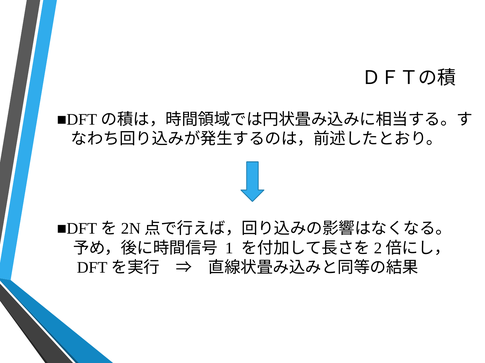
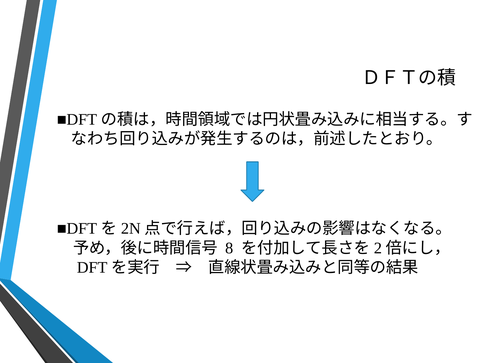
1: 1 -> 8
